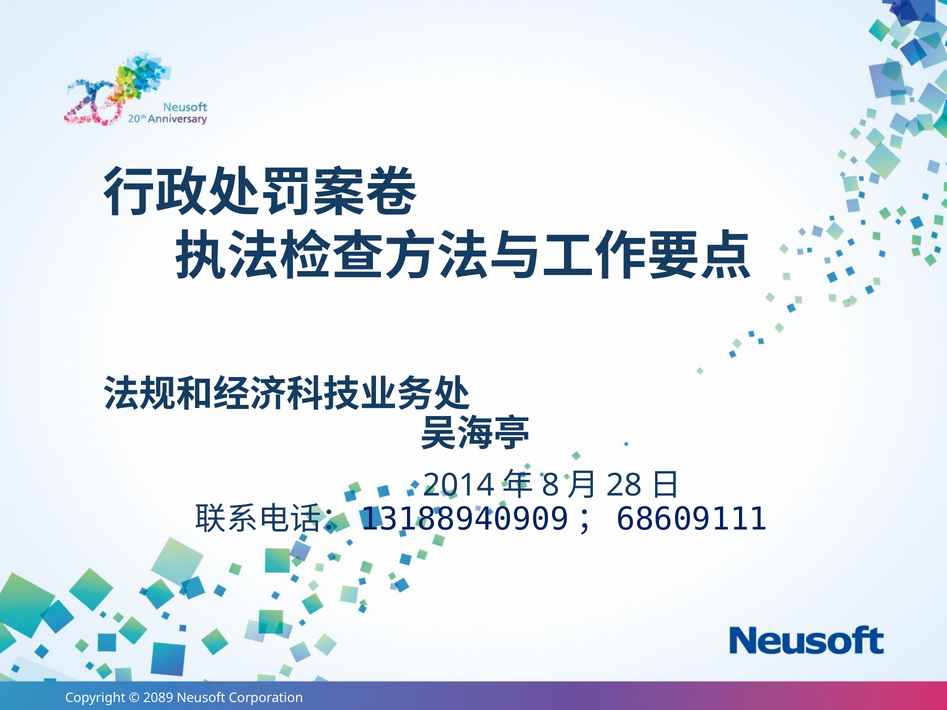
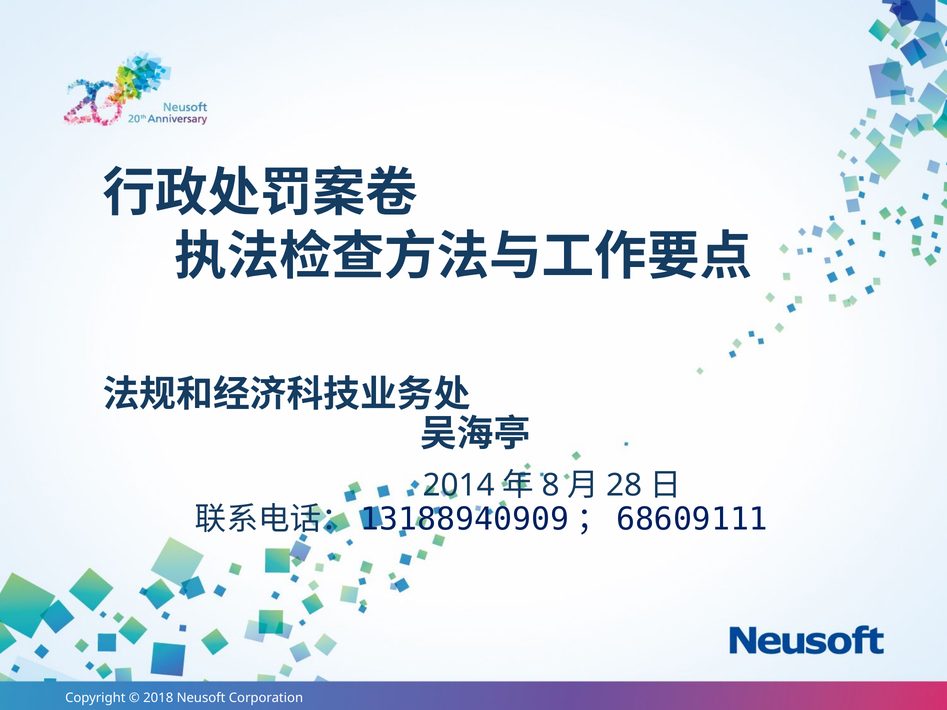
2089: 2089 -> 2018
